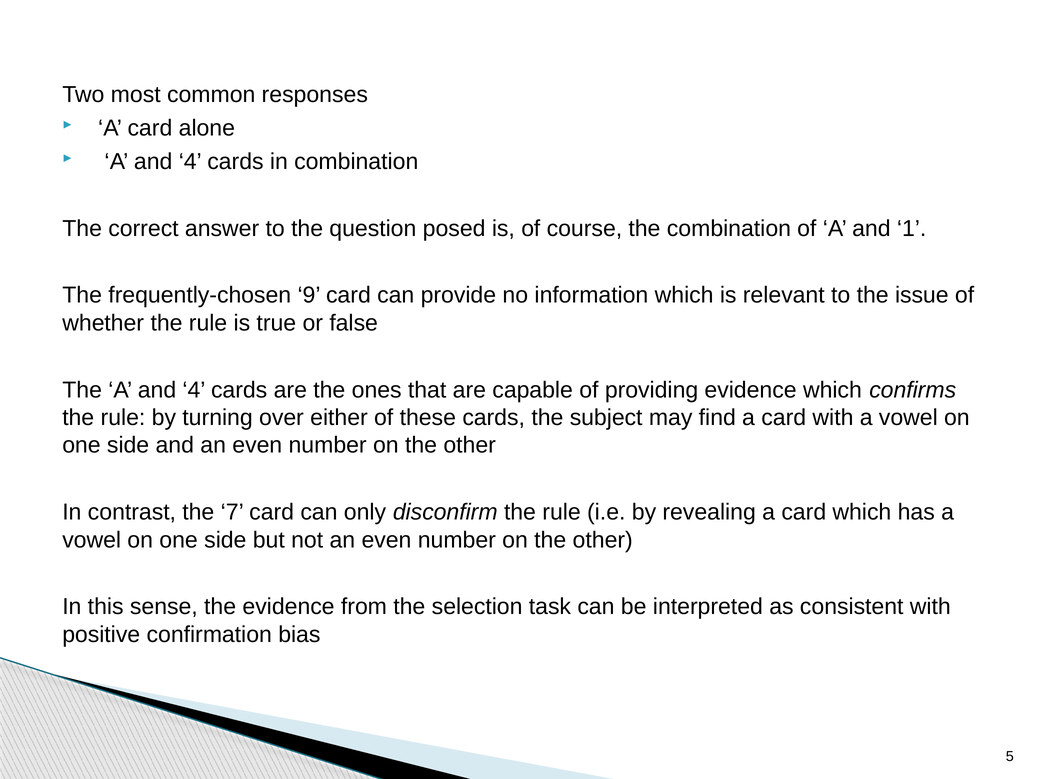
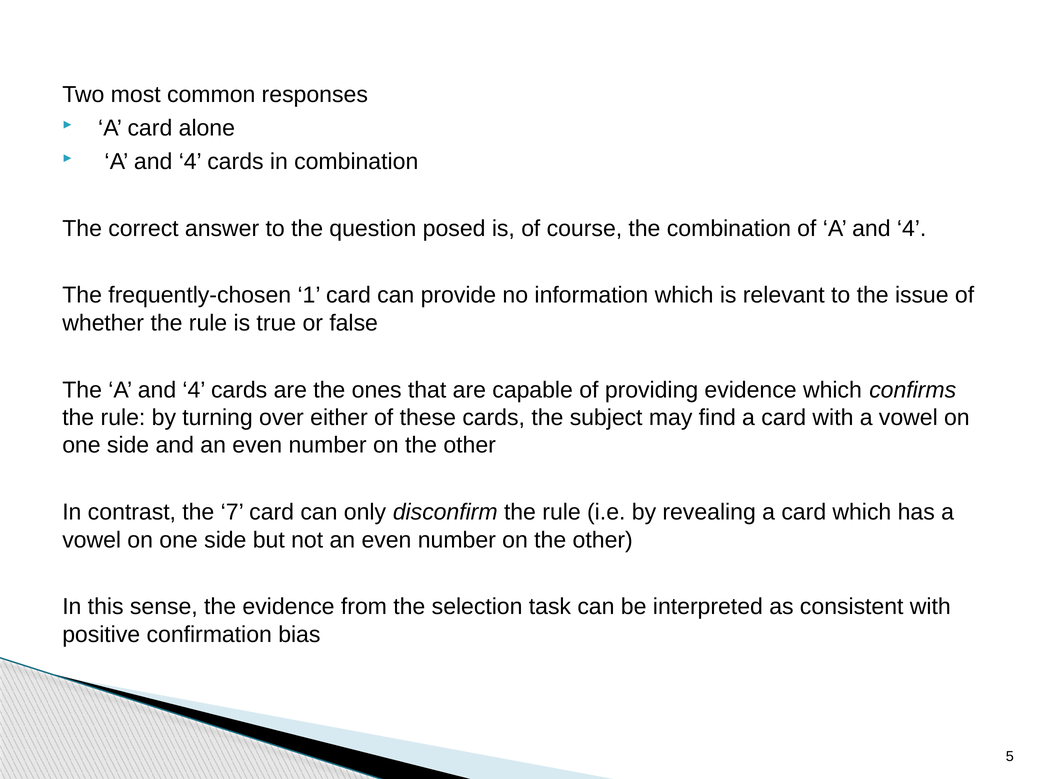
of A and 1: 1 -> 4
9: 9 -> 1
